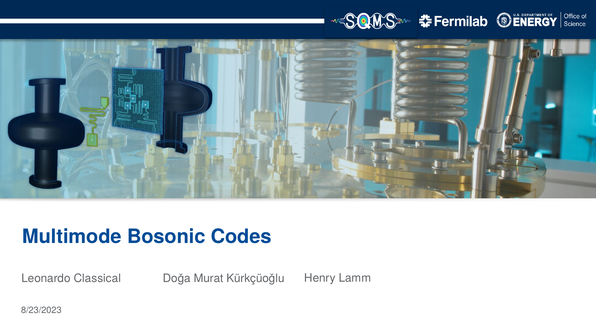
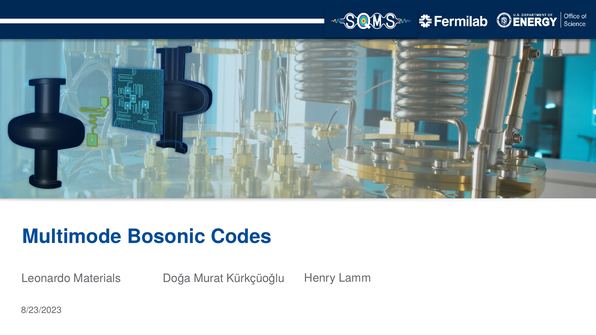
Classical: Classical -> Materials
